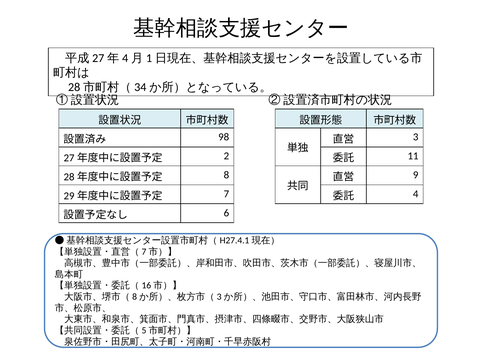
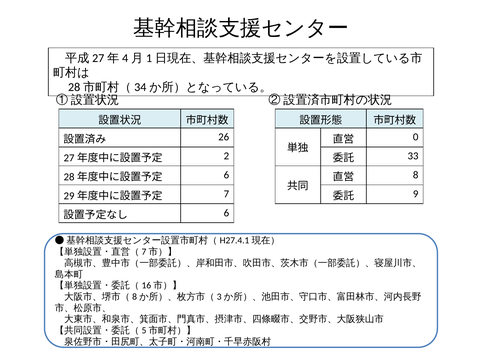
98: 98 -> 26
3: 3 -> 0
11: 11 -> 33
8 at (226, 175): 8 -> 6
9: 9 -> 8
4: 4 -> 9
